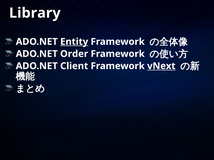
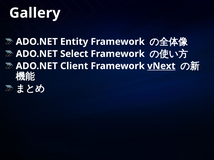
Library: Library -> Gallery
Entity underline: present -> none
Order: Order -> Select
